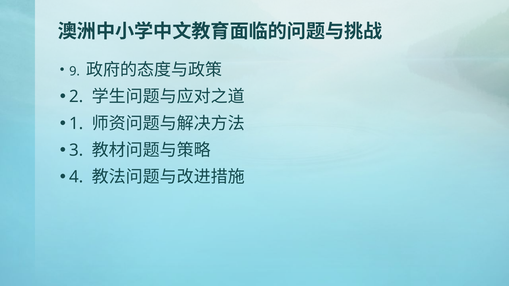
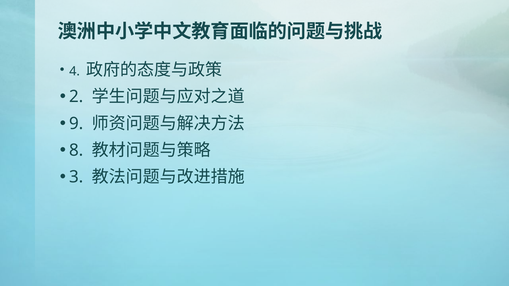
9: 9 -> 4
1: 1 -> 9
3: 3 -> 8
4: 4 -> 3
